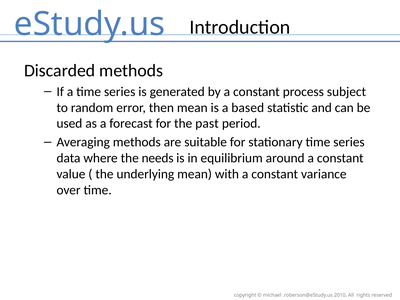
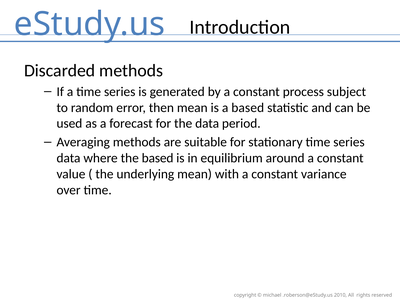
the past: past -> data
the needs: needs -> based
